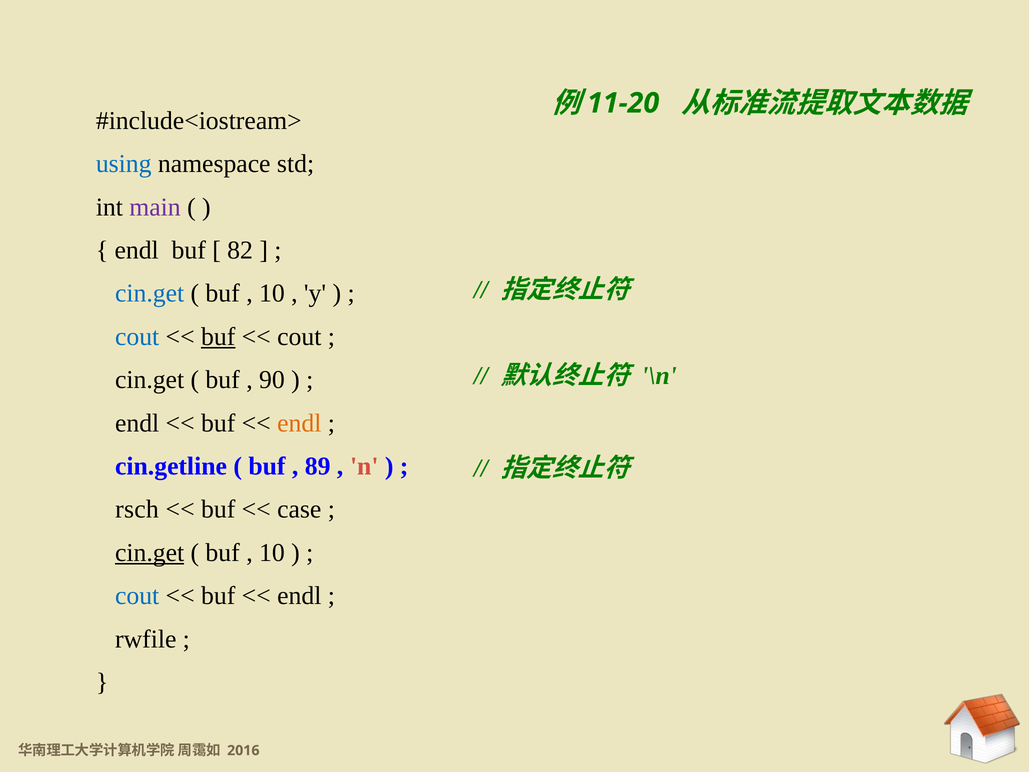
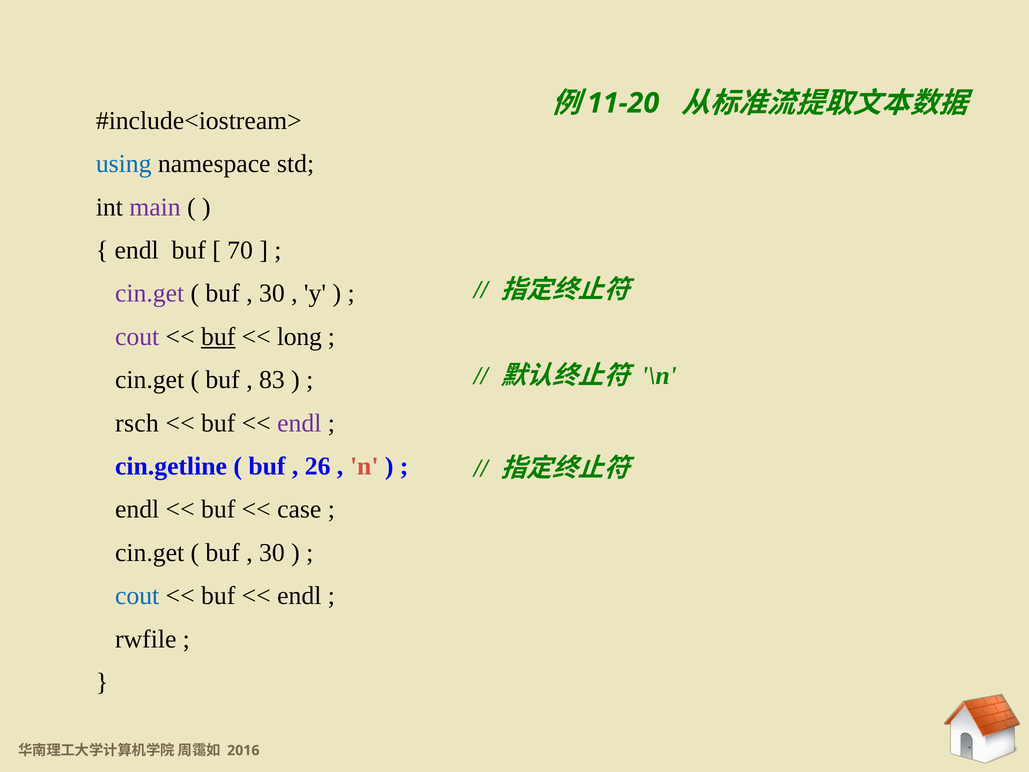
82: 82 -> 70
cin.get at (150, 293) colour: blue -> purple
10 at (272, 293): 10 -> 30
cout at (137, 337) colour: blue -> purple
cout at (299, 337): cout -> long
90: 90 -> 83
endl at (137, 423): endl -> rsch
endl at (299, 423) colour: orange -> purple
89: 89 -> 26
rsch at (137, 509): rsch -> endl
cin.get at (150, 553) underline: present -> none
10 at (272, 553): 10 -> 30
